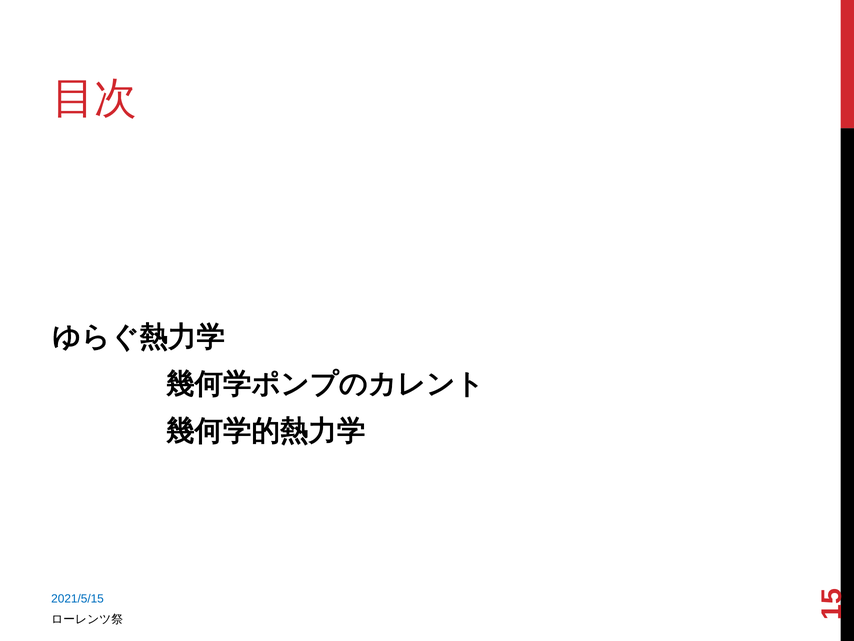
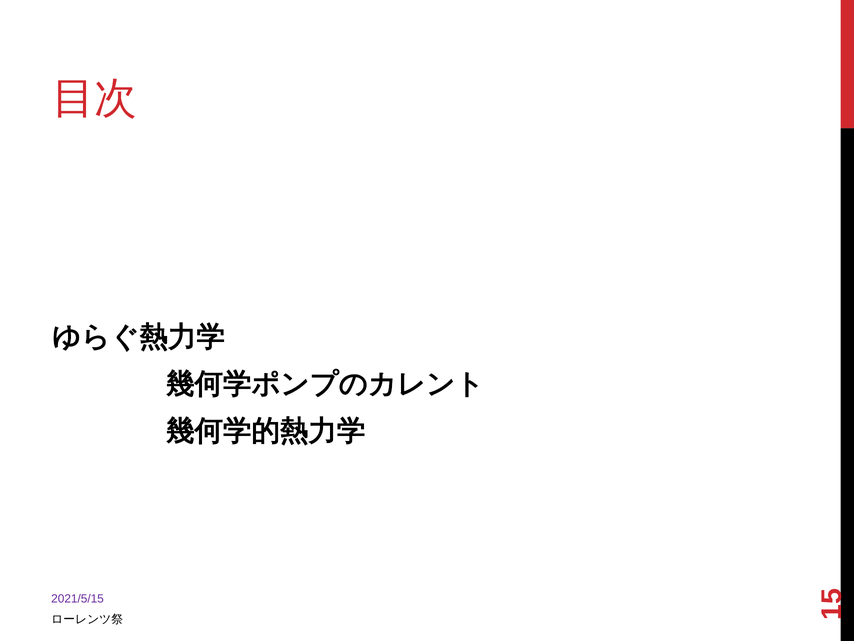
2021/5/15 colour: blue -> purple
